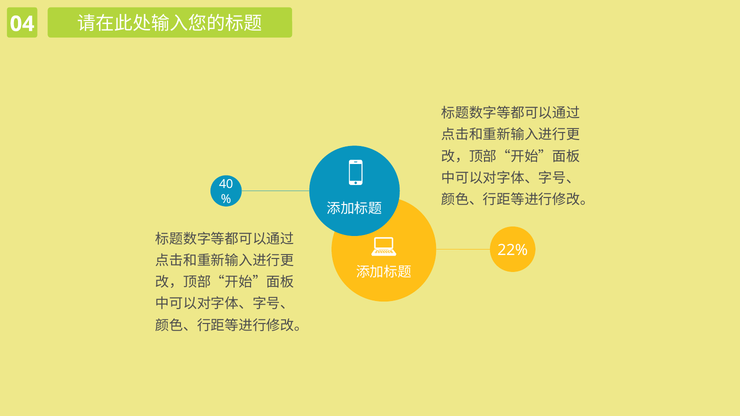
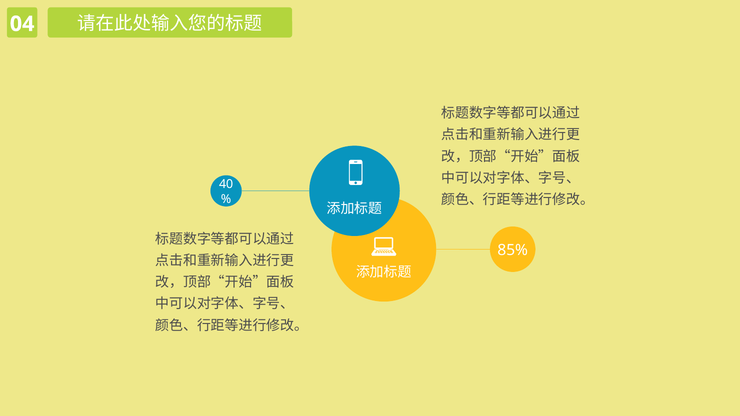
22%: 22% -> 85%
